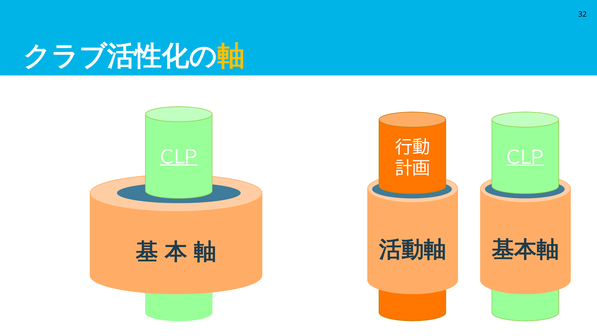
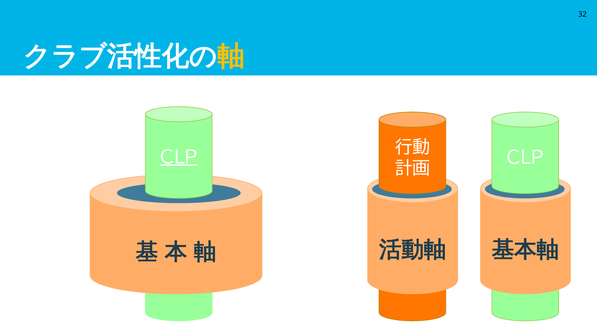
ＣＬＰ at (525, 158) underline: present -> none
